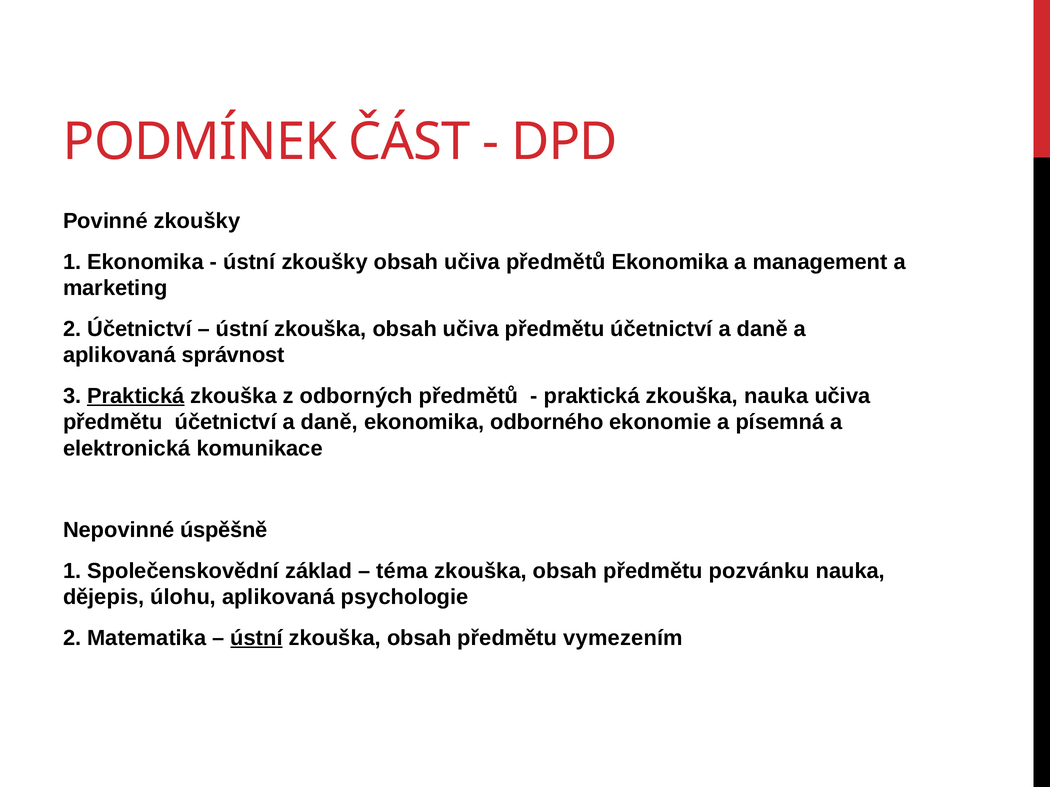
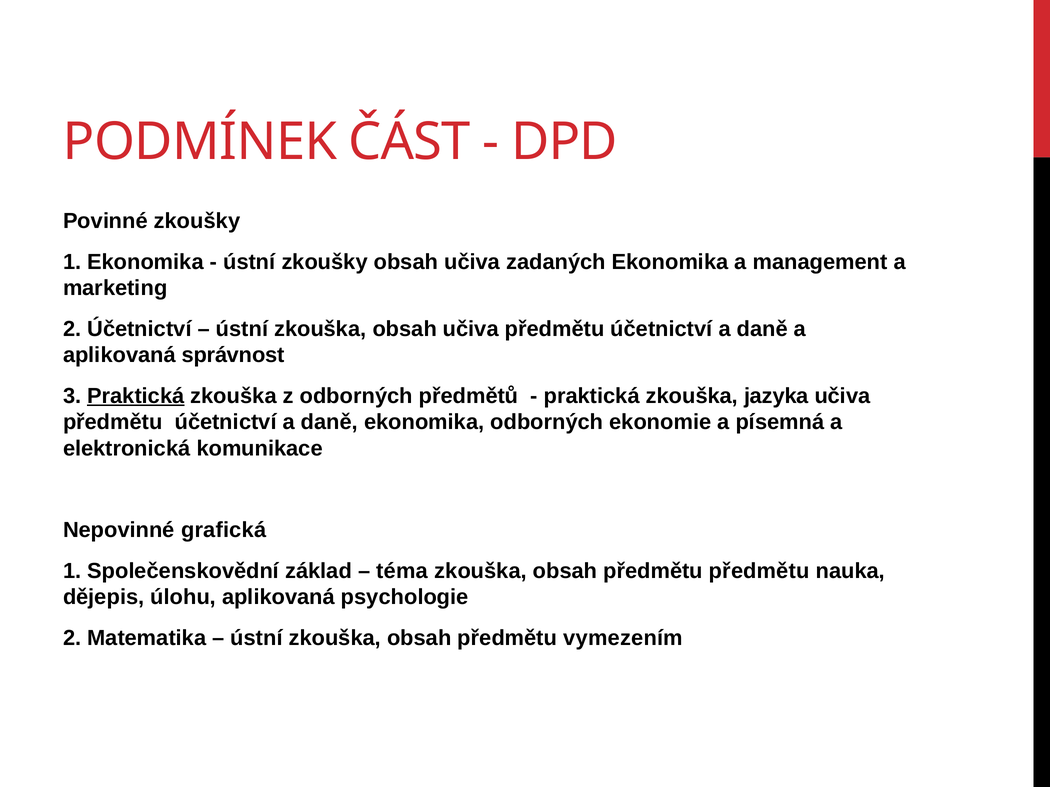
učiva předmětů: předmětů -> zadaných
zkouška nauka: nauka -> jazyka
ekonomika odborného: odborného -> odborných
úspěšně: úspěšně -> grafická
předmětu pozvánku: pozvánku -> předmětu
ústní at (257, 638) underline: present -> none
